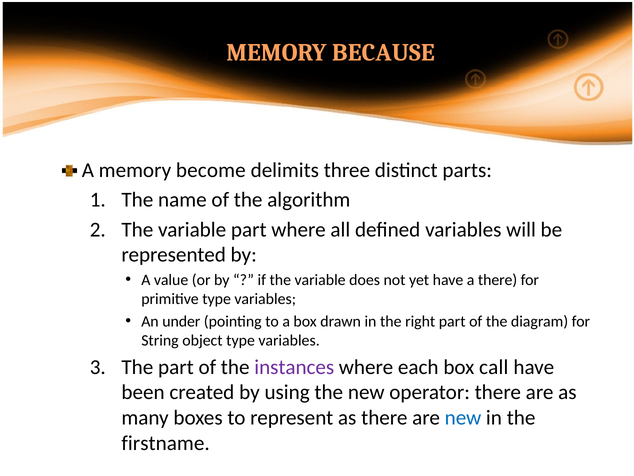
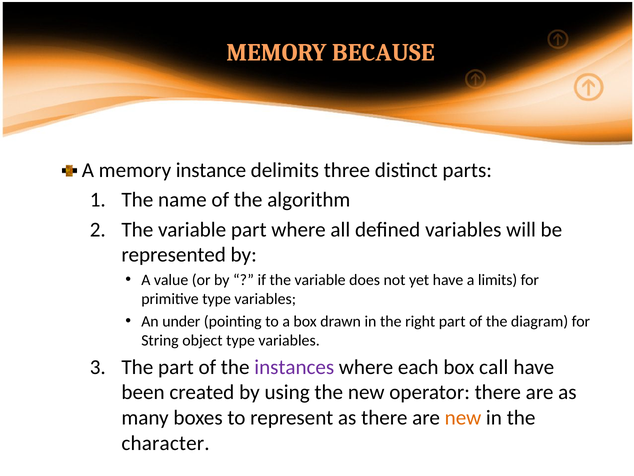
become: become -> instance
a there: there -> limits
new at (463, 417) colour: blue -> orange
firstname: firstname -> character
